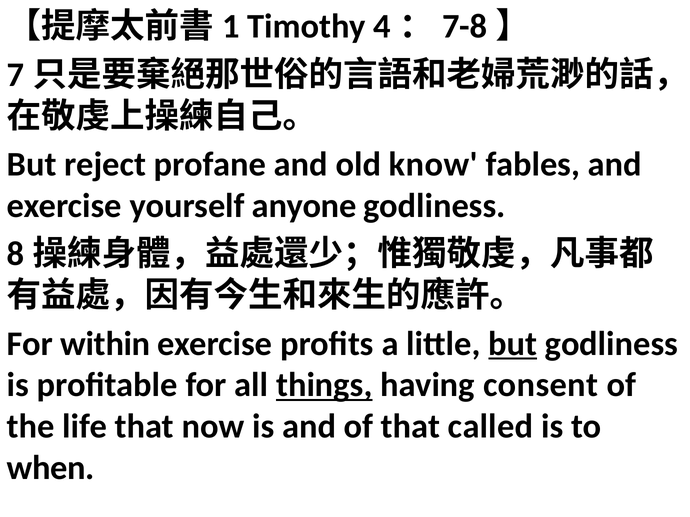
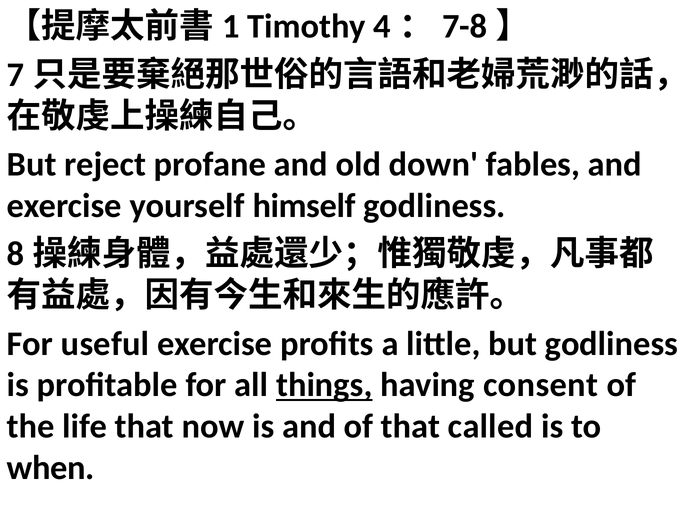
know: know -> down
anyone: anyone -> himself
within: within -> useful
but at (513, 344) underline: present -> none
